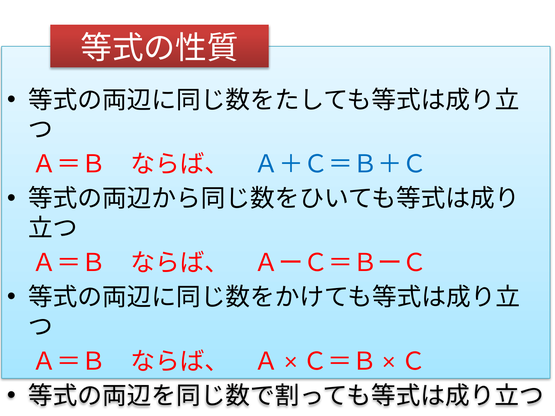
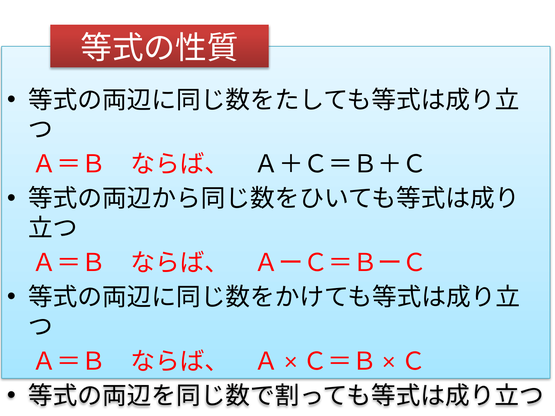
Ａ＋Ｃ＝Ｂ＋Ｃ colour: blue -> black
